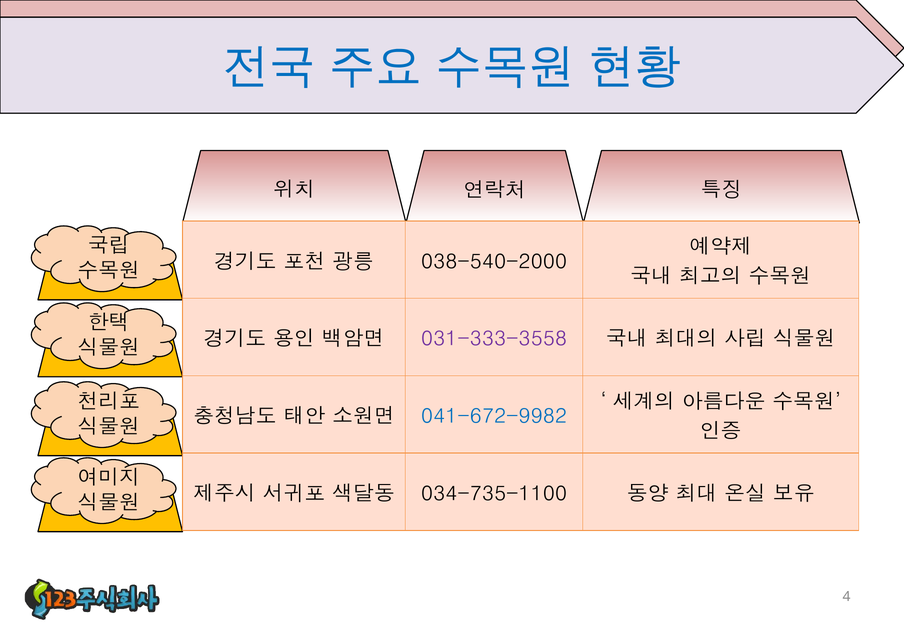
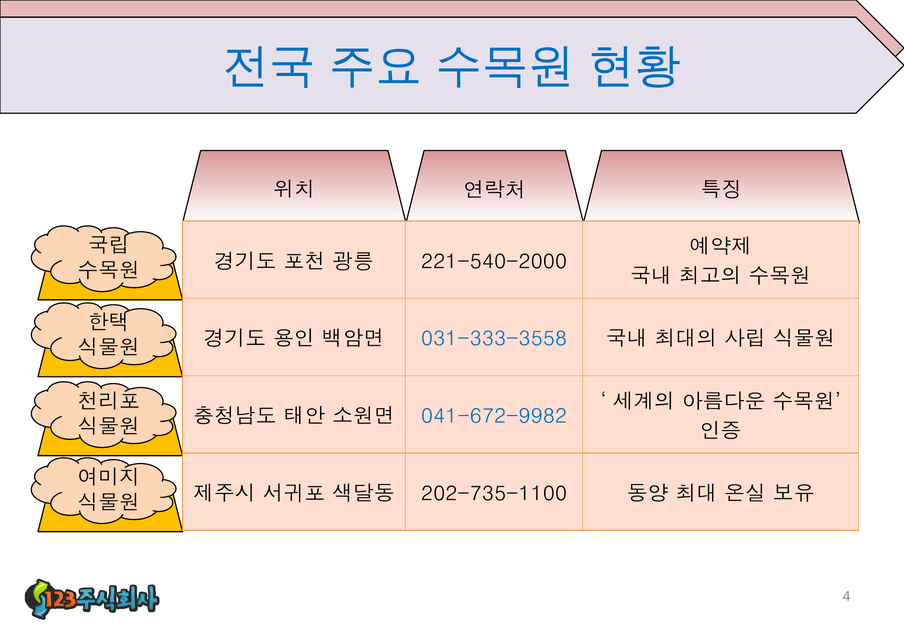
038-540-2000: 038-540-2000 -> 221-540-2000
031-333-3558 colour: purple -> blue
034-735-1100: 034-735-1100 -> 202-735-1100
